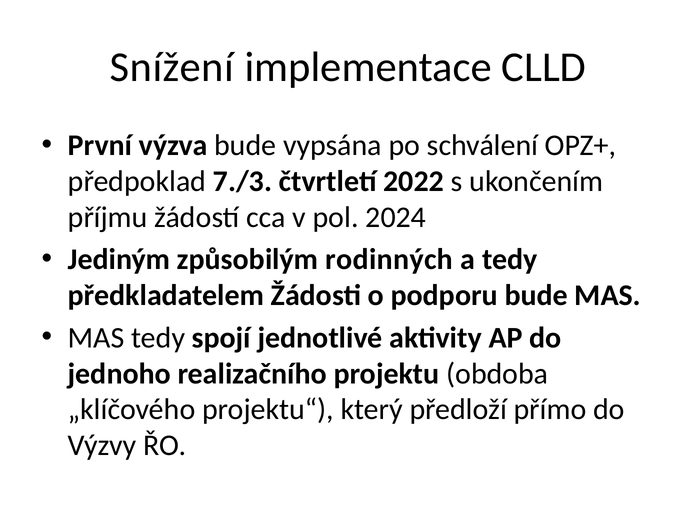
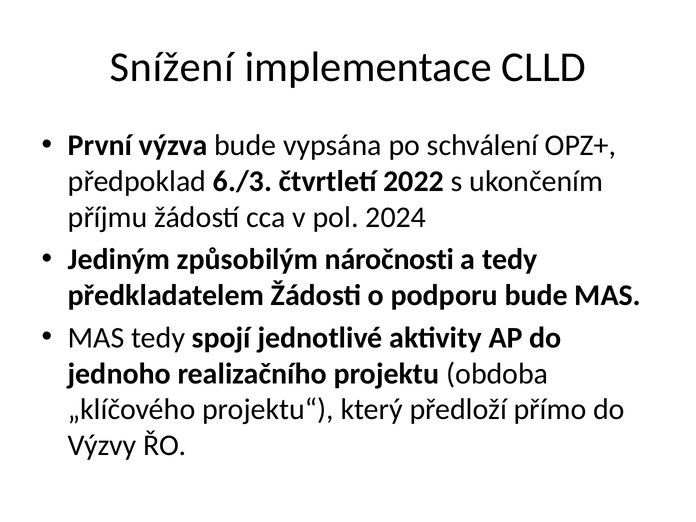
7./3: 7./3 -> 6./3
rodinných: rodinných -> náročnosti
